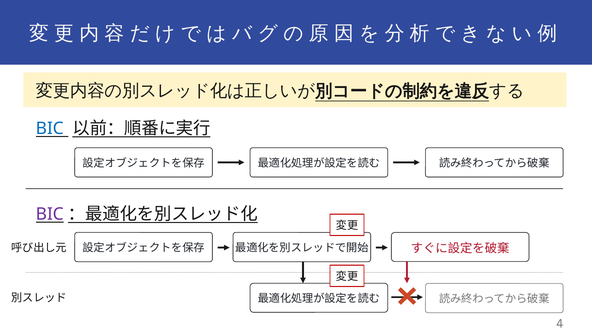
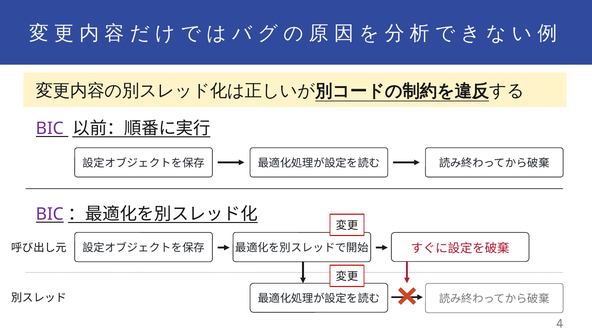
BIC at (50, 129) colour: blue -> purple
